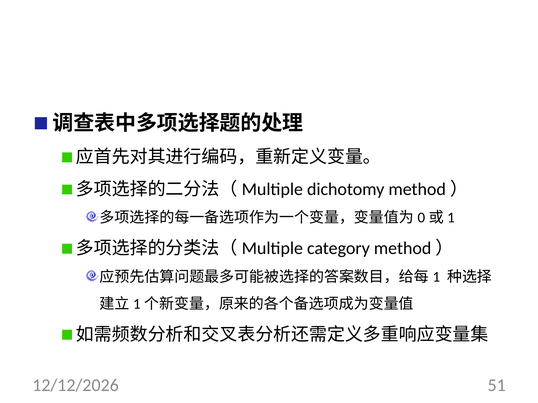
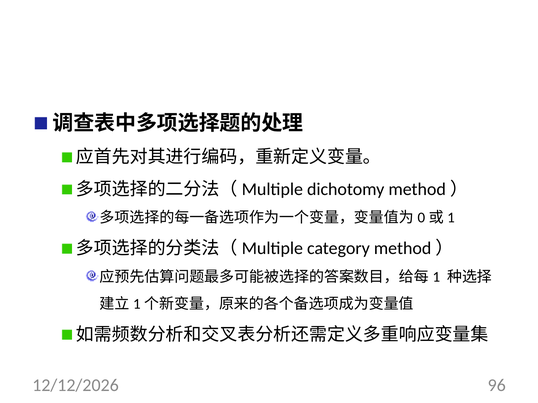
51: 51 -> 96
